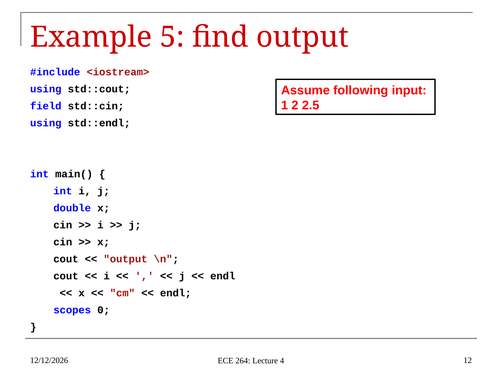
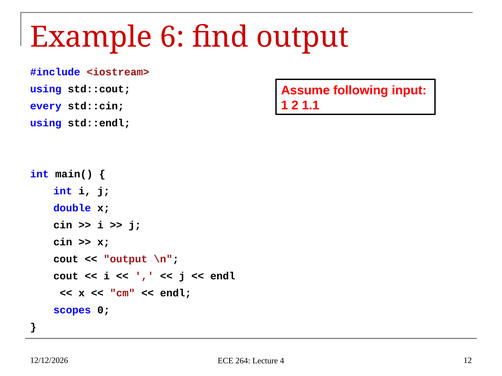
5: 5 -> 6
2.5: 2.5 -> 1.1
field: field -> every
